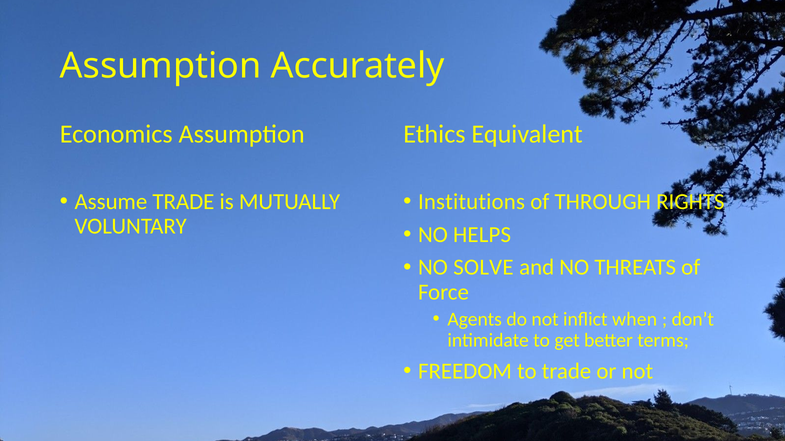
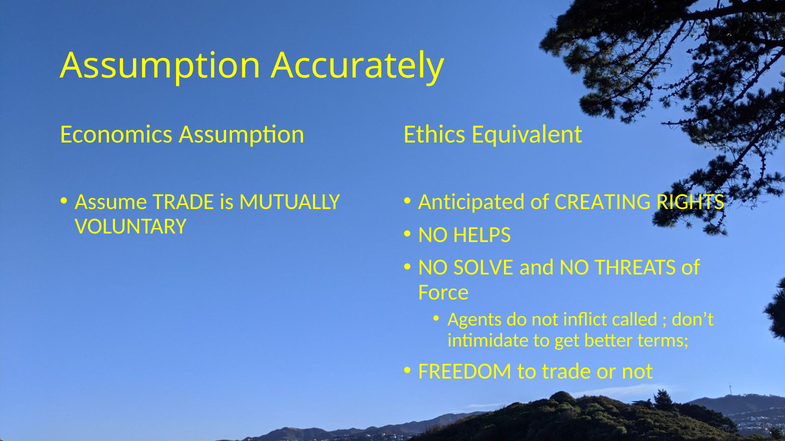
Institutions: Institutions -> Anticipated
THROUGH: THROUGH -> CREATING
when: when -> called
